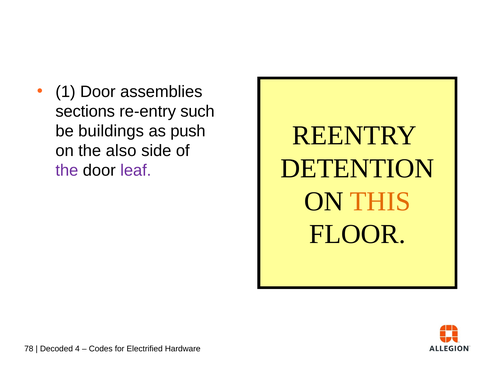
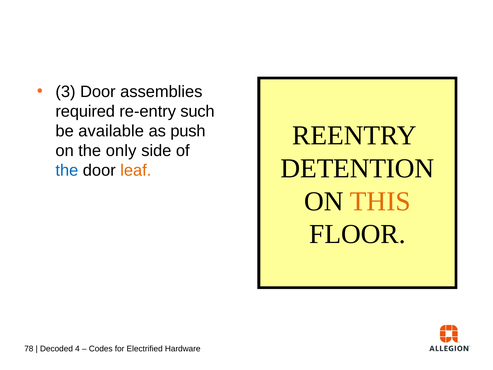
1: 1 -> 3
sections: sections -> required
buildings: buildings -> available
also: also -> only
the at (67, 170) colour: purple -> blue
leaf colour: purple -> orange
